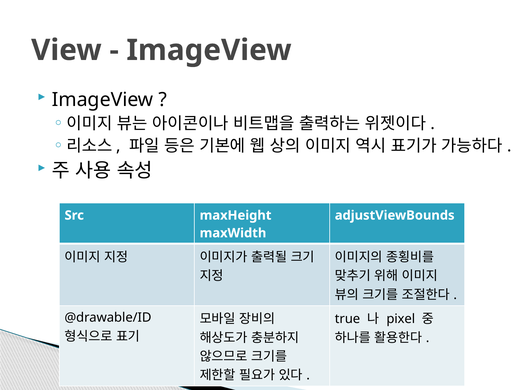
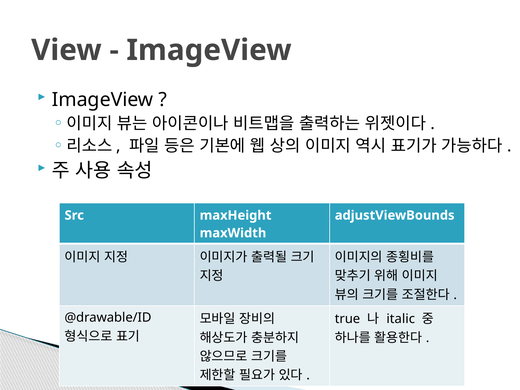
pixel: pixel -> italic
